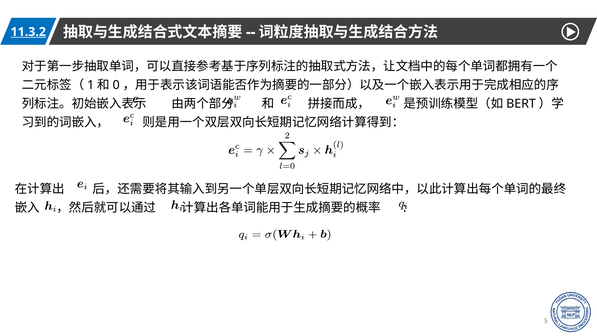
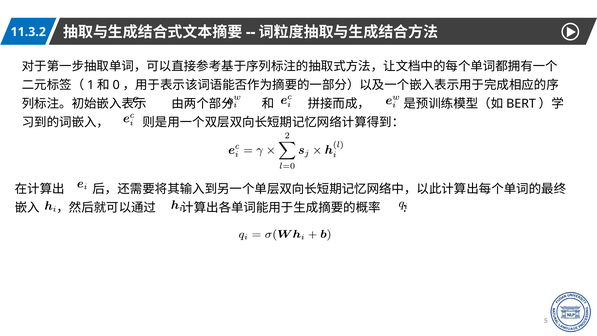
11.3.2 underline: present -> none
